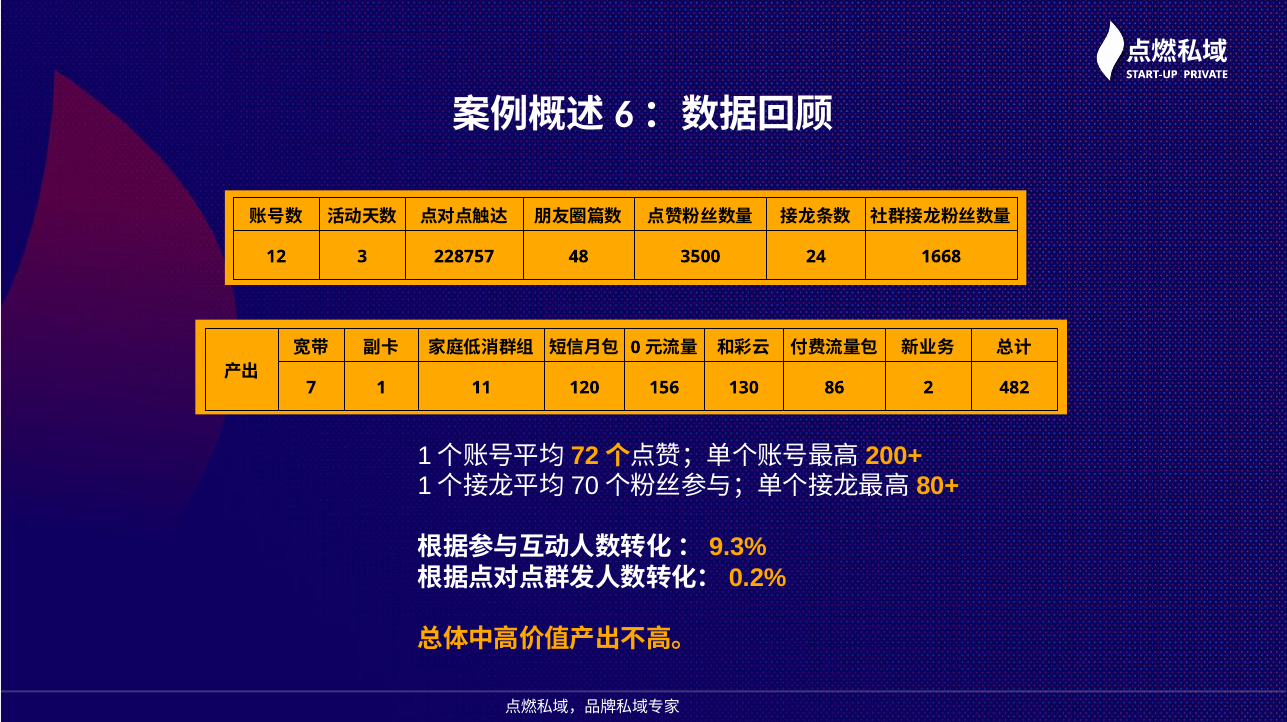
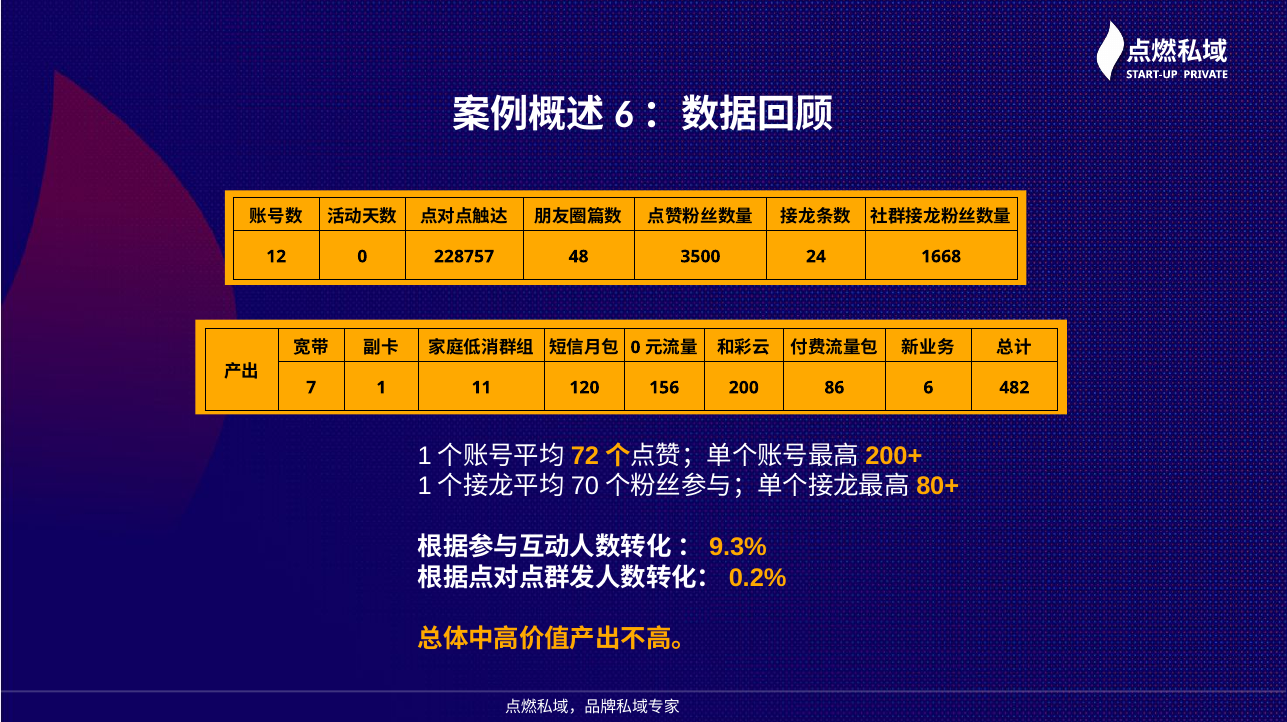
12 3: 3 -> 0
130: 130 -> 200
2: 2 -> 6
